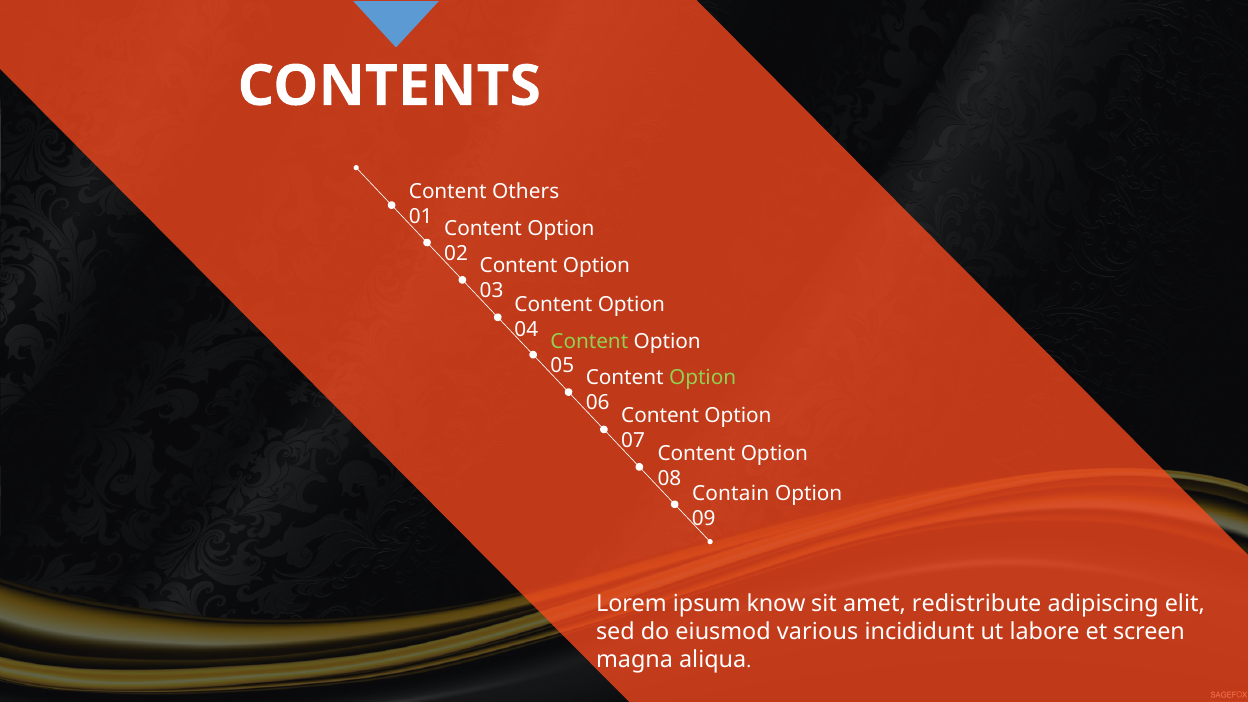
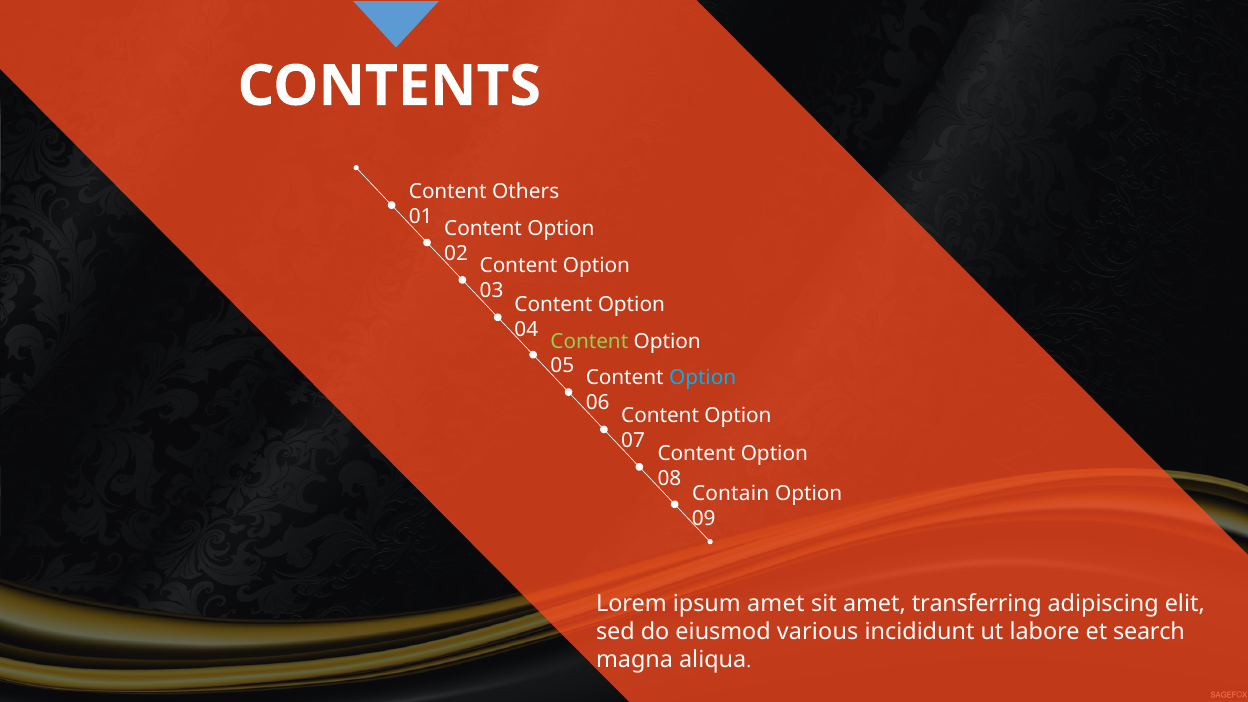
Option at (703, 378) colour: light green -> light blue
ipsum know: know -> amet
redistribute: redistribute -> transferring
screen: screen -> search
